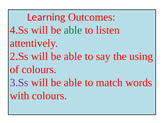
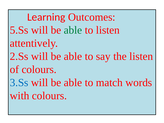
4.Ss: 4.Ss -> 5.Ss
the using: using -> listen
3.Ss colour: purple -> blue
